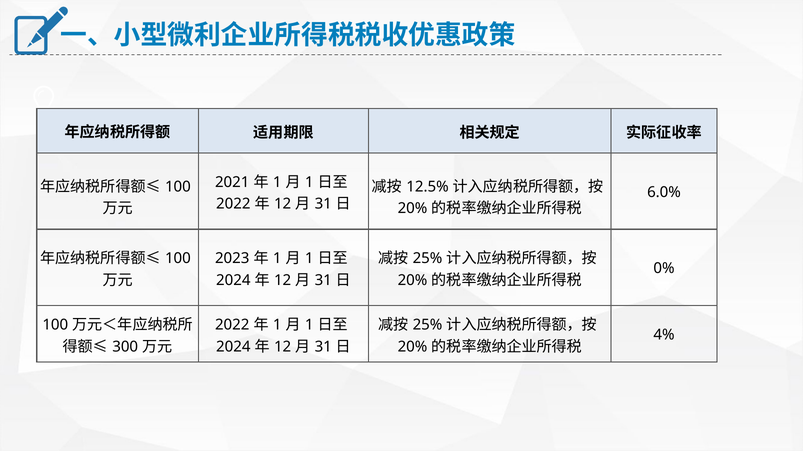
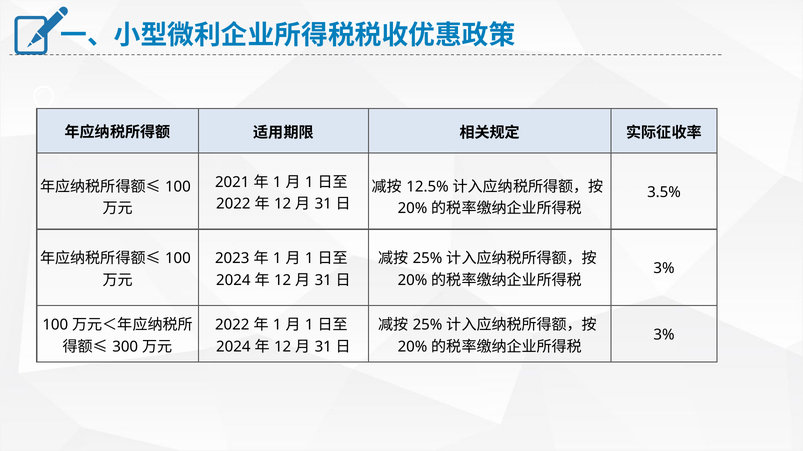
6.0%: 6.0% -> 3.5%
0% at (664, 269): 0% -> 3%
4% at (664, 335): 4% -> 3%
